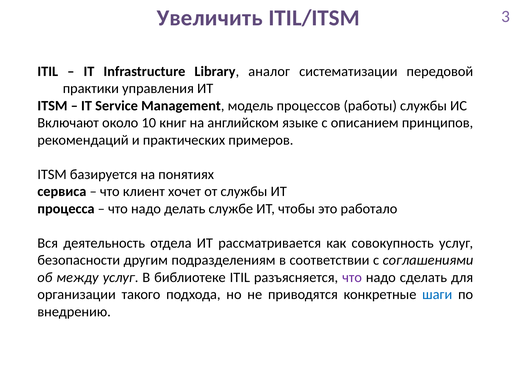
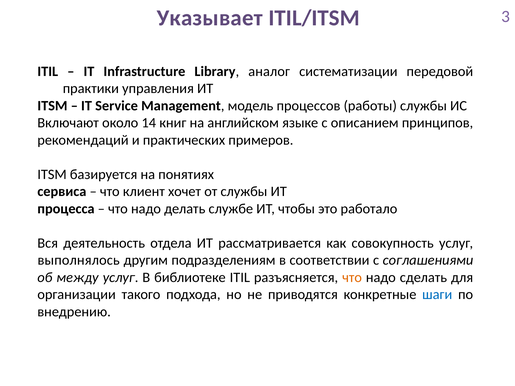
Увеличить: Увеличить -> Указывает
10: 10 -> 14
безопасности: безопасности -> выполнялось
что at (352, 277) colour: purple -> orange
